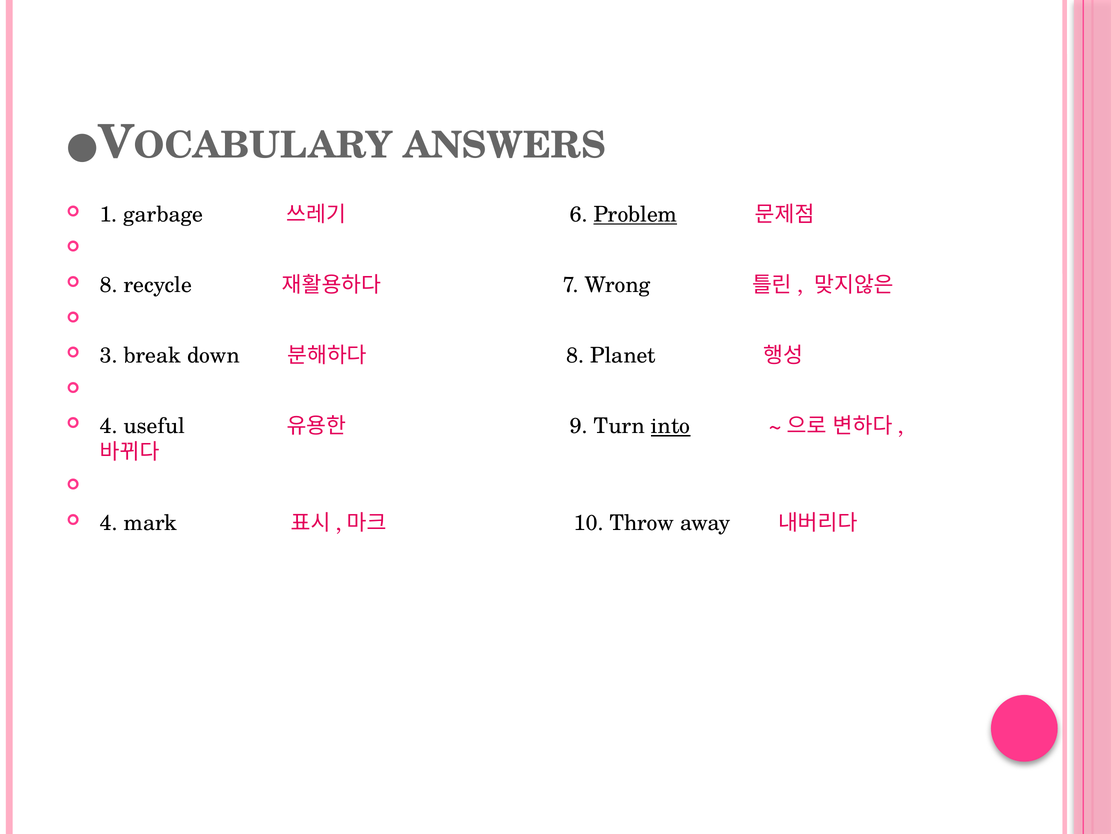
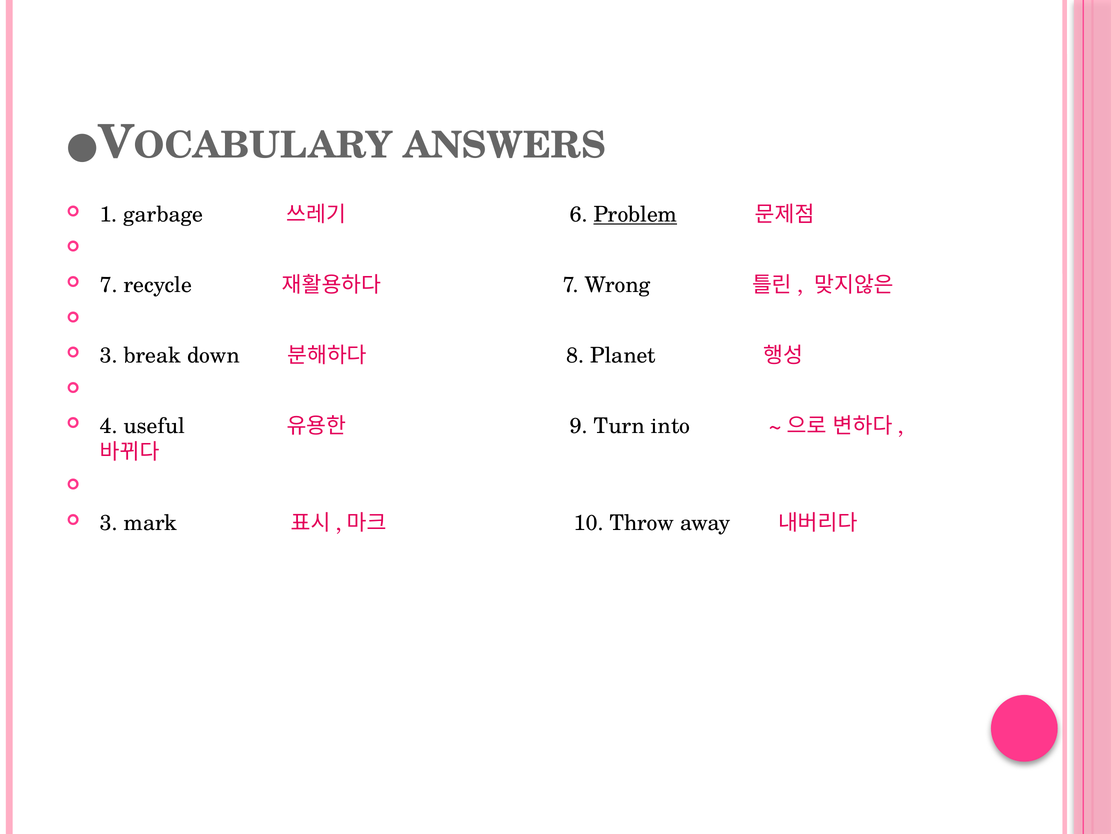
8 at (109, 285): 8 -> 7
into underline: present -> none
4 at (109, 522): 4 -> 3
